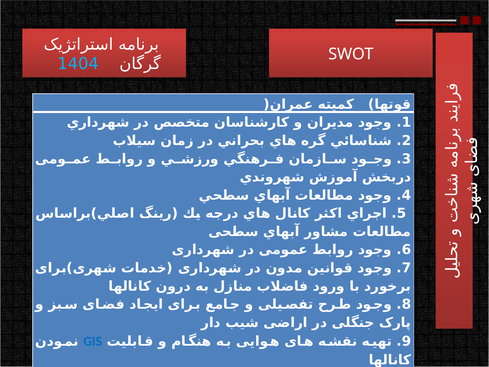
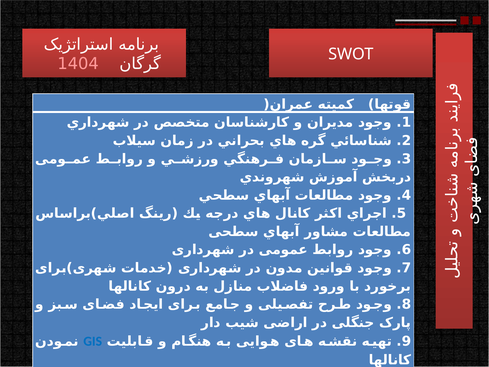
1404 colour: light blue -> pink
